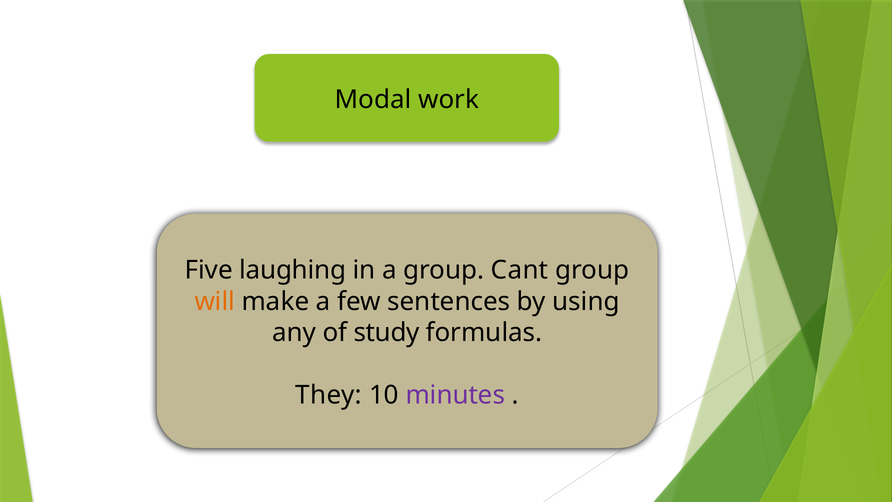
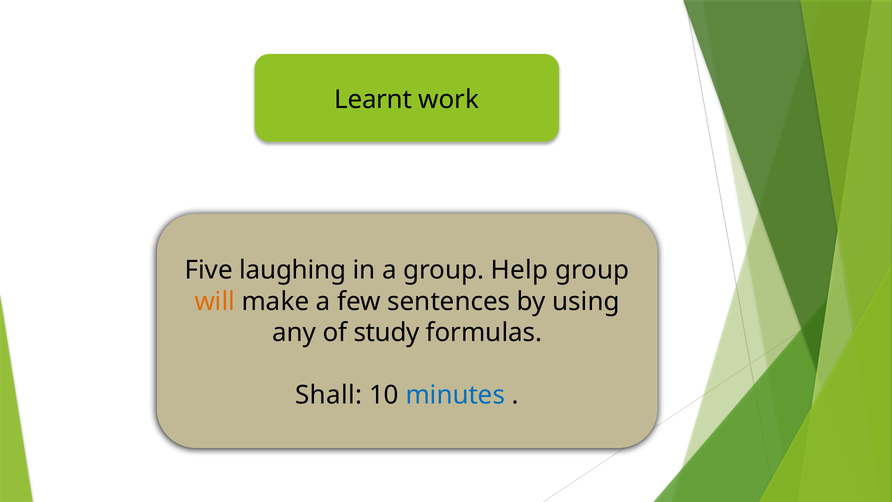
Modal: Modal -> Learnt
Cant: Cant -> Help
They: They -> Shall
minutes colour: purple -> blue
